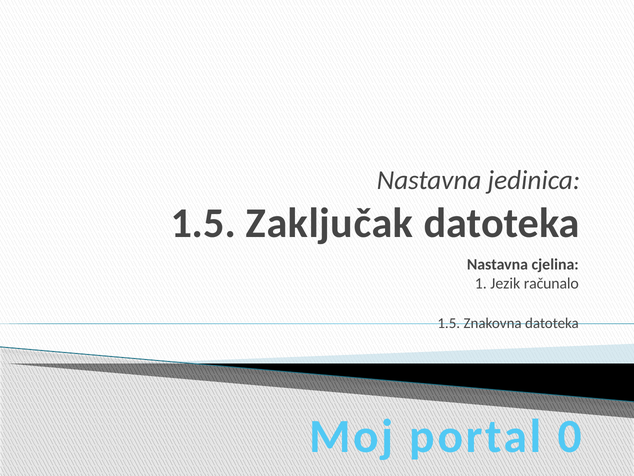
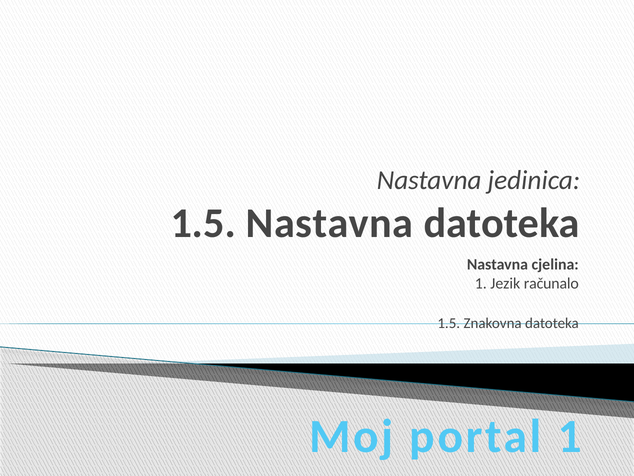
1.5 Zaključak: Zaključak -> Nastavna
portal 0: 0 -> 1
